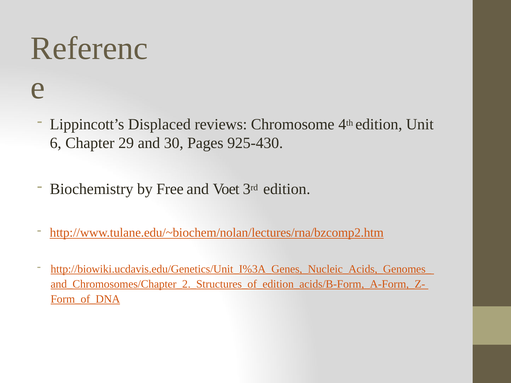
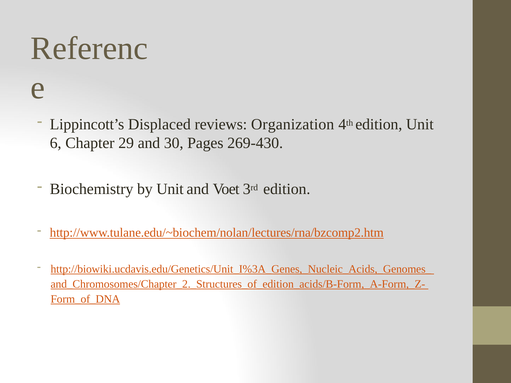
Chromosome: Chromosome -> Organization
925-430: 925-430 -> 269-430
by Free: Free -> Unit
